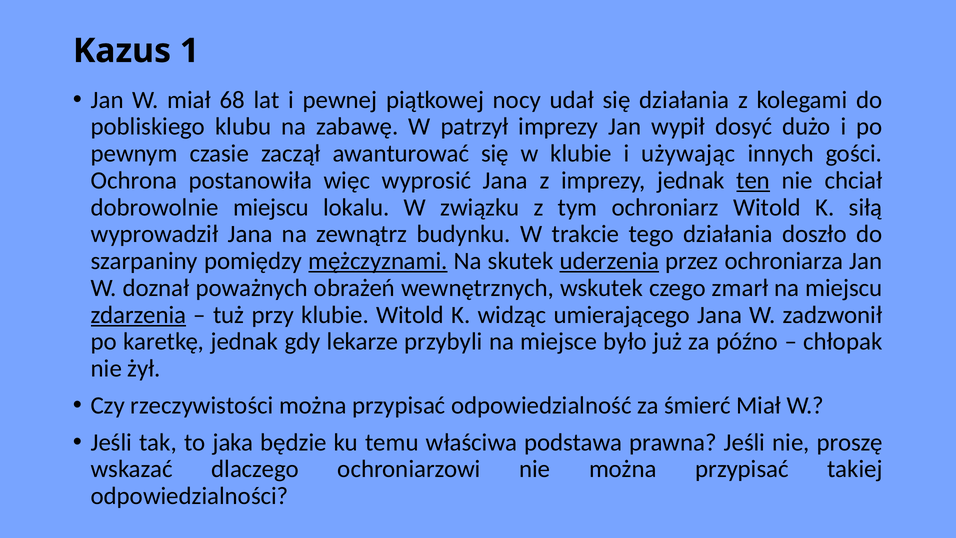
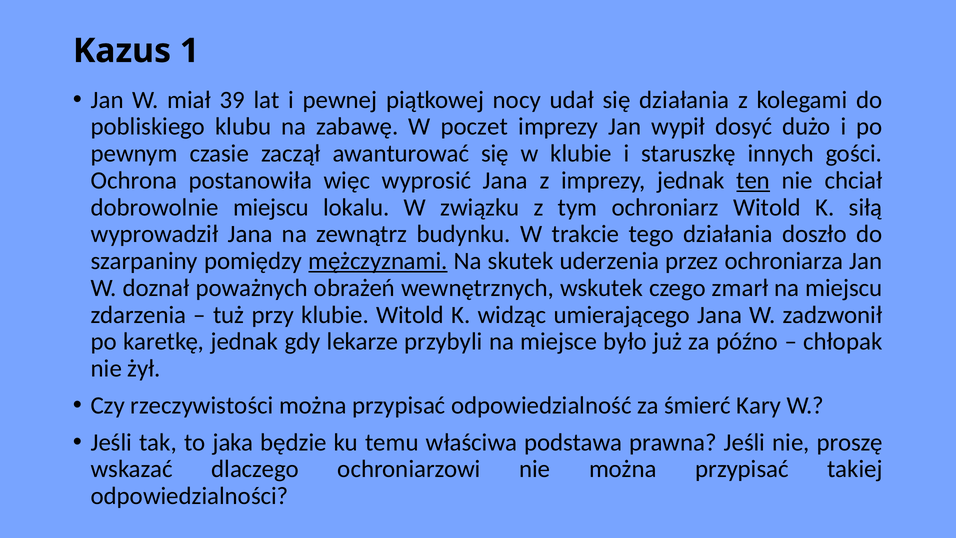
68: 68 -> 39
patrzył: patrzył -> poczet
używając: używając -> staruszkę
uderzenia underline: present -> none
zdarzenia underline: present -> none
śmierć Miał: Miał -> Kary
